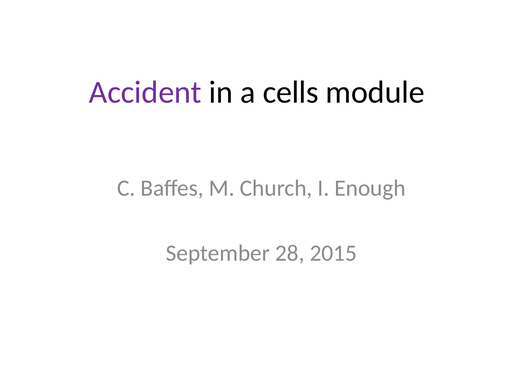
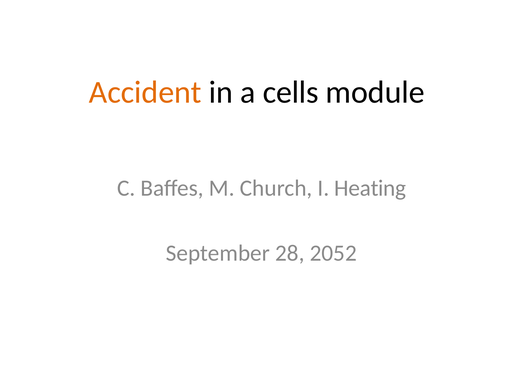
Accident colour: purple -> orange
Enough: Enough -> Heating
2015: 2015 -> 2052
